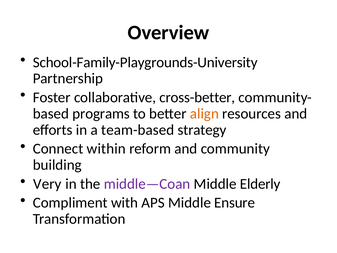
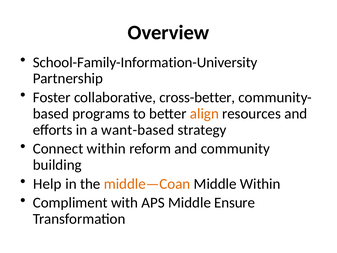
School-Family-Playgrounds-University: School-Family-Playgrounds-University -> School-Family-Information-University
team-based: team-based -> want-based
Very: Very -> Help
middle—Coan colour: purple -> orange
Middle Elderly: Elderly -> Within
